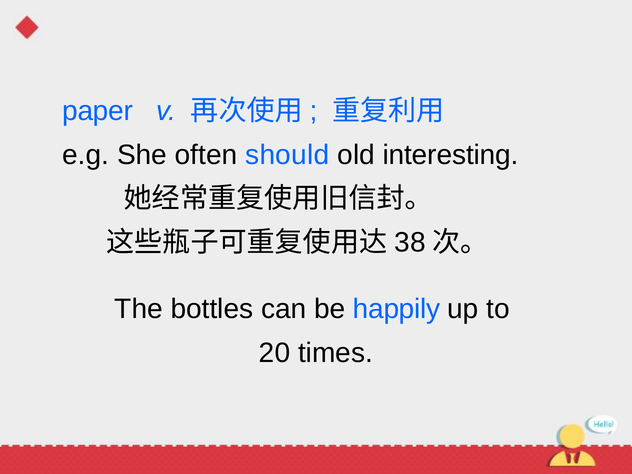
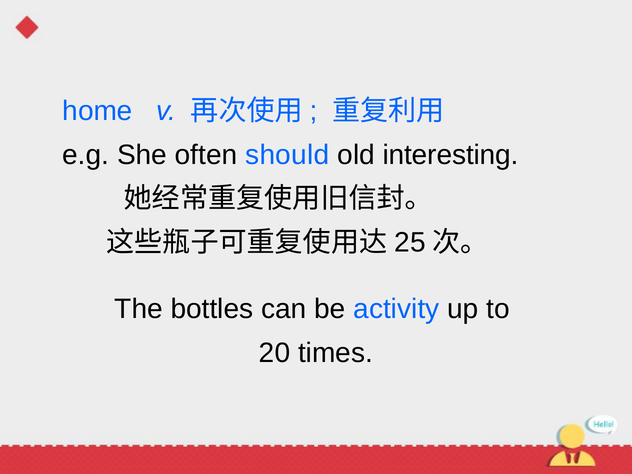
paper: paper -> home
38: 38 -> 25
happily: happily -> activity
